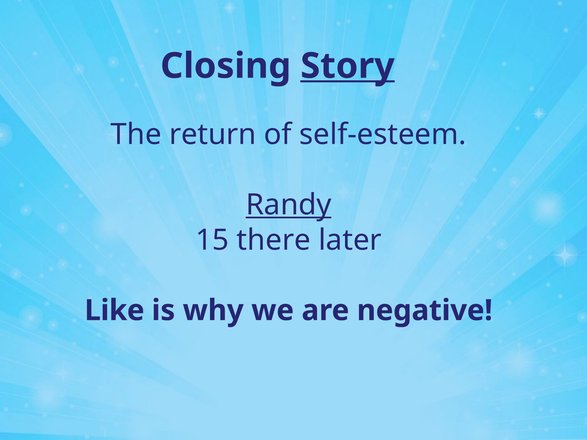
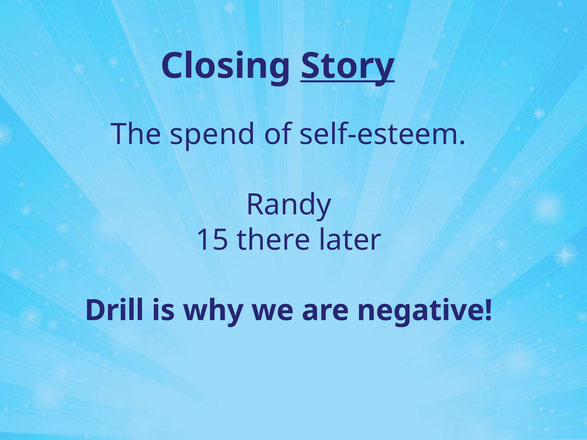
return: return -> spend
Randy underline: present -> none
Like: Like -> Drill
